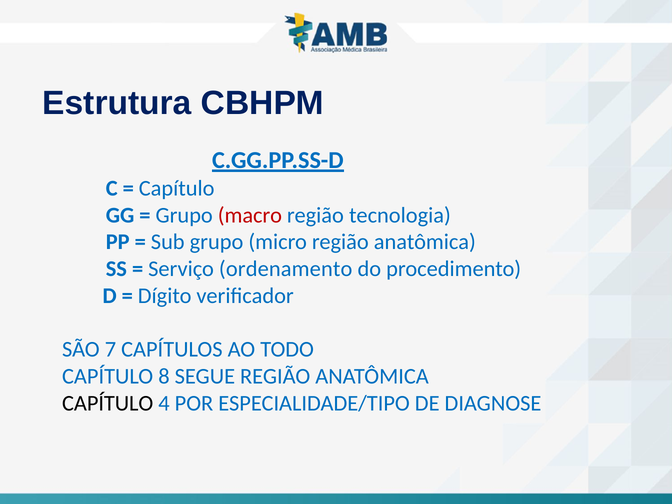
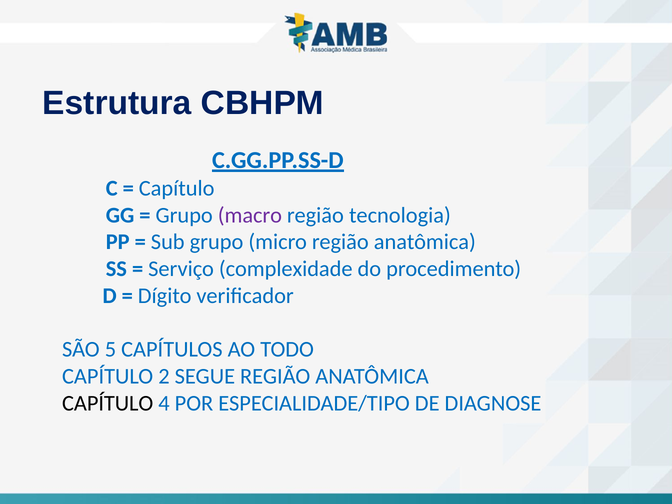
macro colour: red -> purple
ordenamento: ordenamento -> complexidade
7: 7 -> 5
8: 8 -> 2
